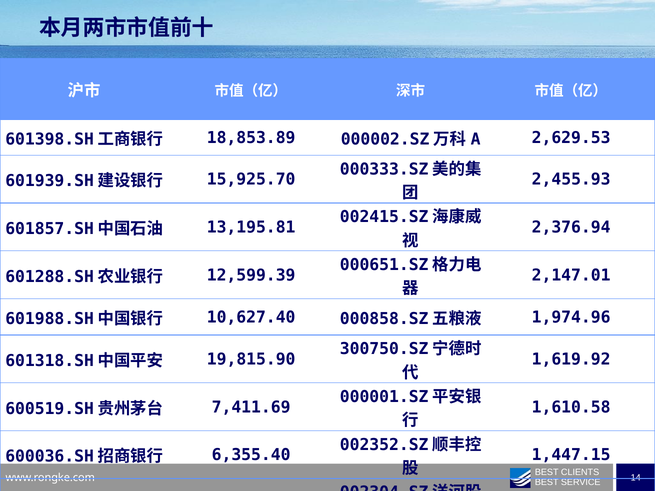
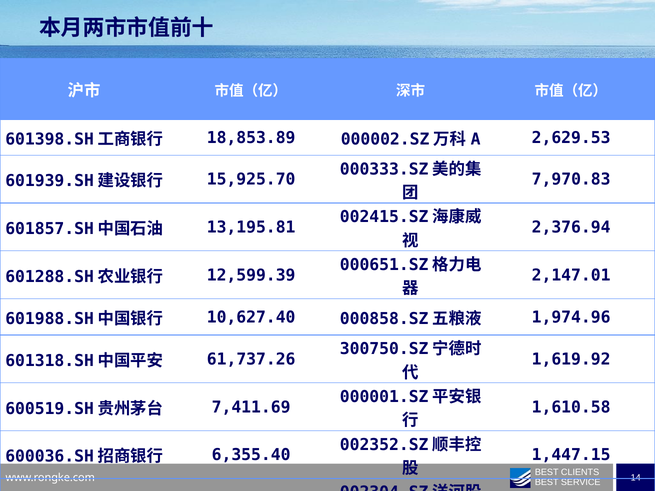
2,455.93: 2,455.93 -> 7,970.83
19,815.90: 19,815.90 -> 61,737.26
